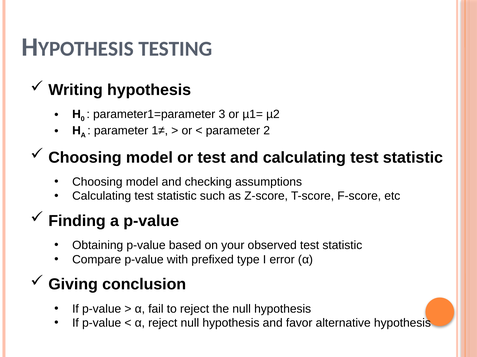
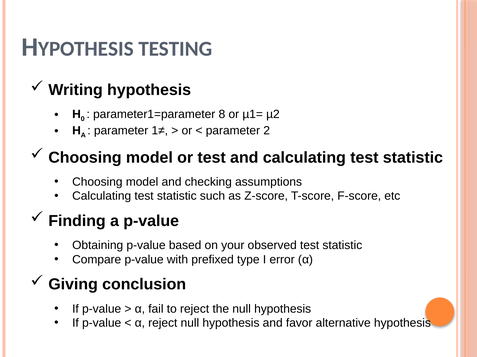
3: 3 -> 8
